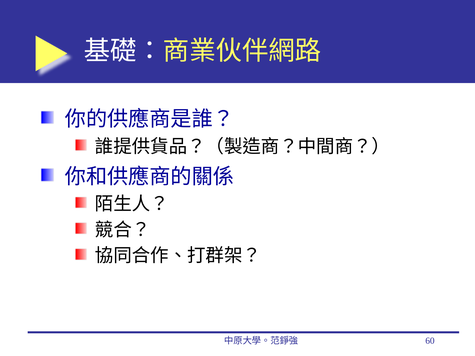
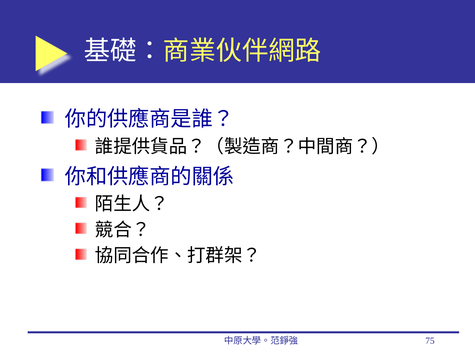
60: 60 -> 75
